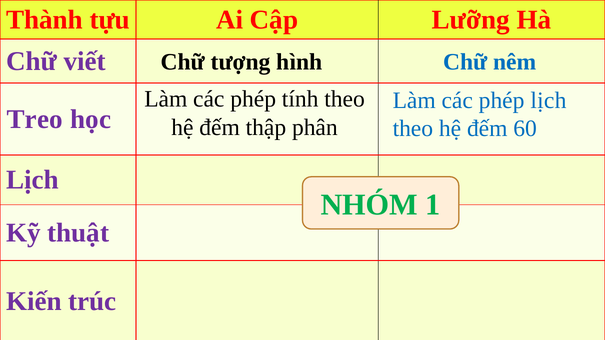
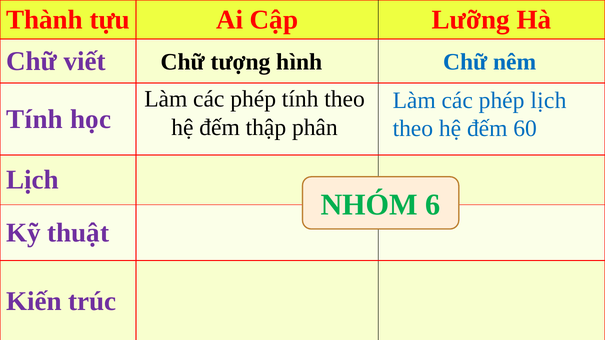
Treo at (35, 119): Treo -> Tính
1: 1 -> 6
